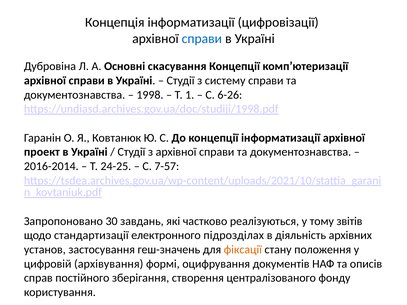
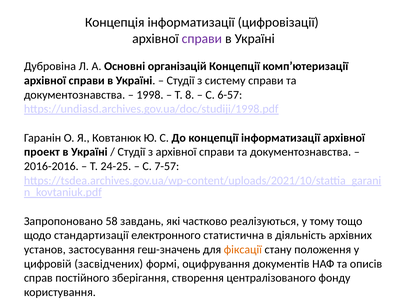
справи at (202, 39) colour: blue -> purple
скасування: скасування -> організацій
1: 1 -> 8
6-26: 6-26 -> 6-57
2016-2014: 2016-2014 -> 2016-2016
30: 30 -> 58
звітів: звітів -> тощо
підрозділах: підрозділах -> статистична
архівування: архівування -> засвідчених
